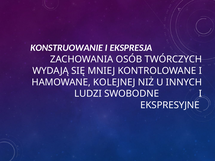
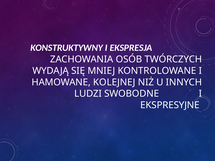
KONSTRUOWANIE: KONSTRUOWANIE -> KONSTRUKTYWNY
